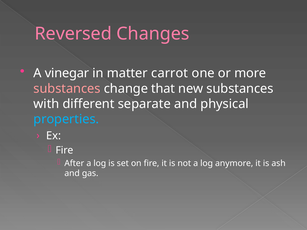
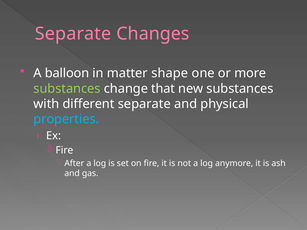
Reversed at (73, 34): Reversed -> Separate
vinegar: vinegar -> balloon
carrot: carrot -> shape
substances at (67, 89) colour: pink -> light green
